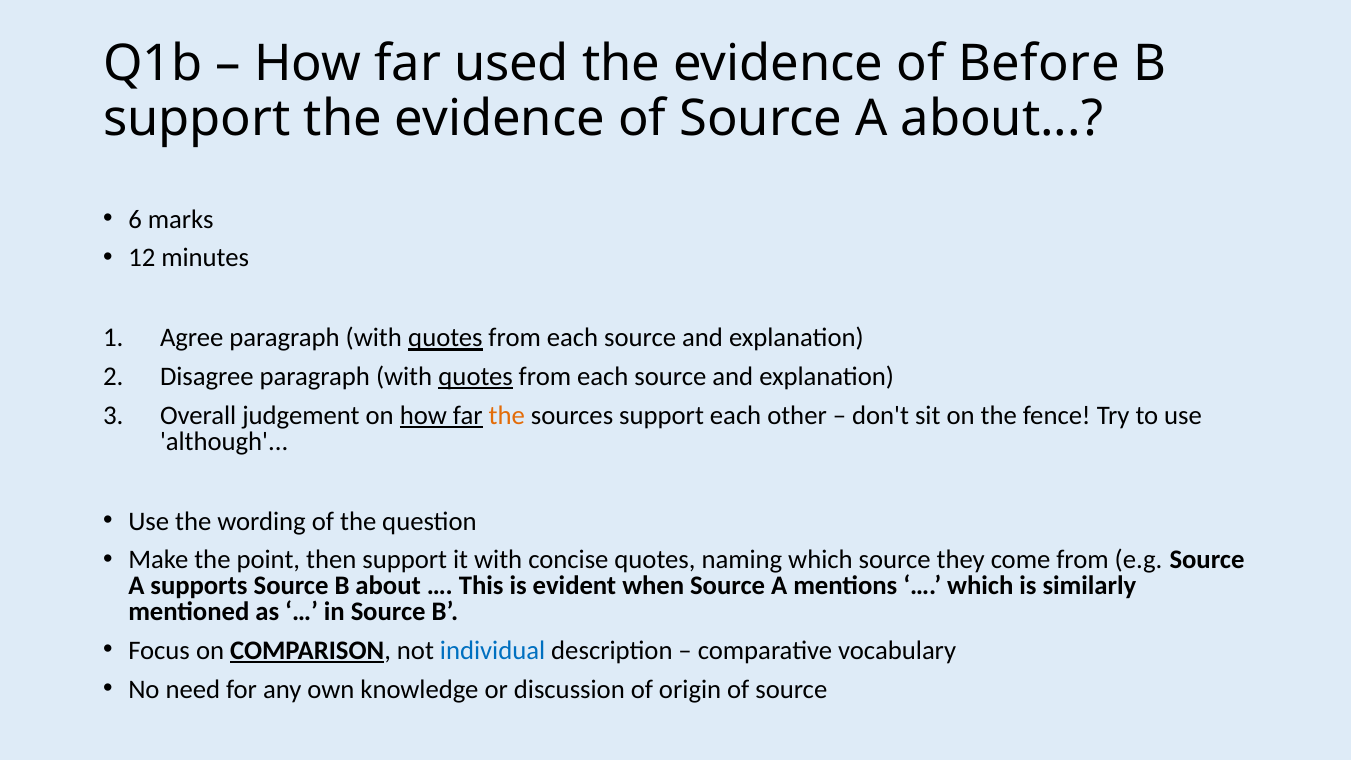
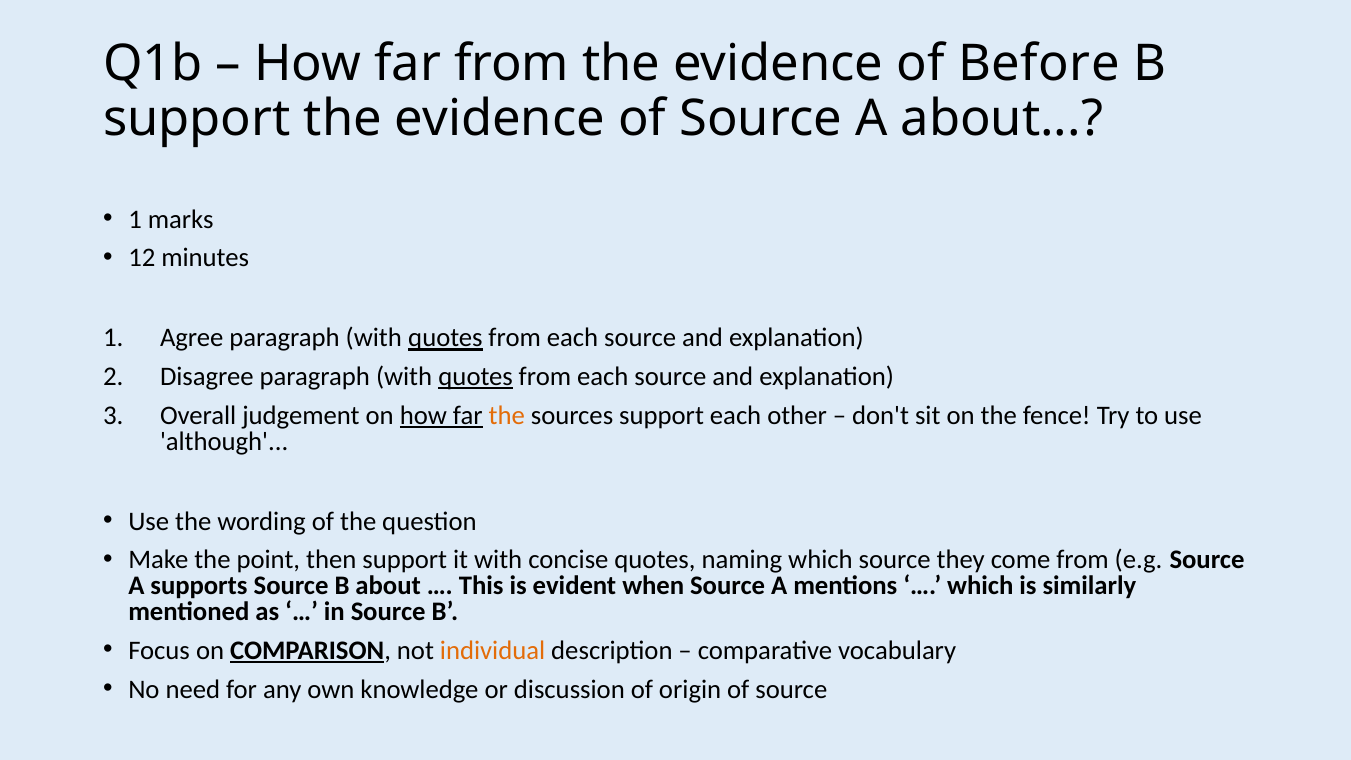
far used: used -> from
6 at (135, 219): 6 -> 1
individual colour: blue -> orange
